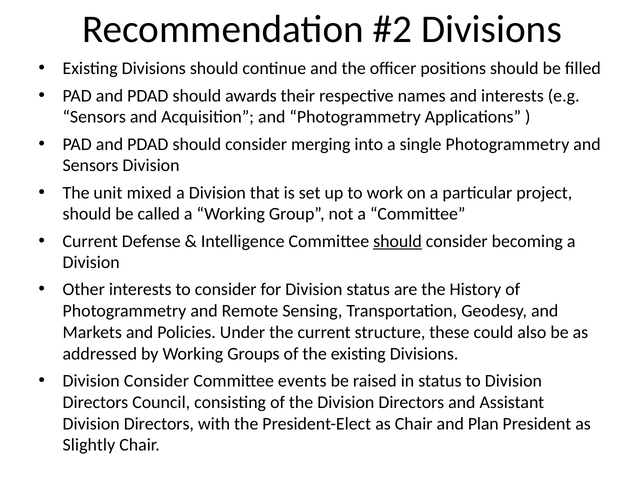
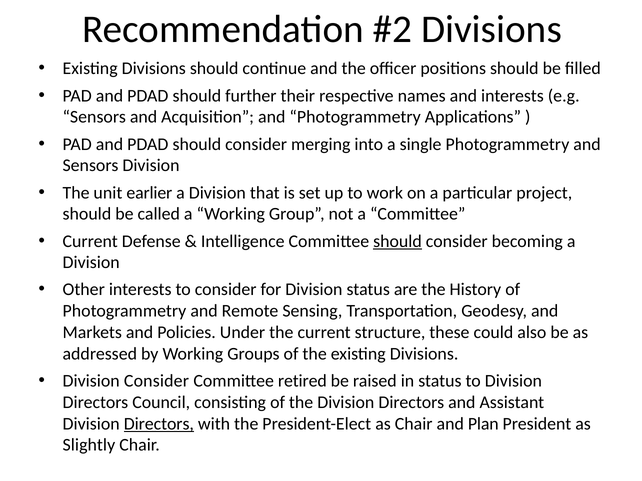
awards: awards -> further
mixed: mixed -> earlier
events: events -> retired
Directors at (159, 424) underline: none -> present
